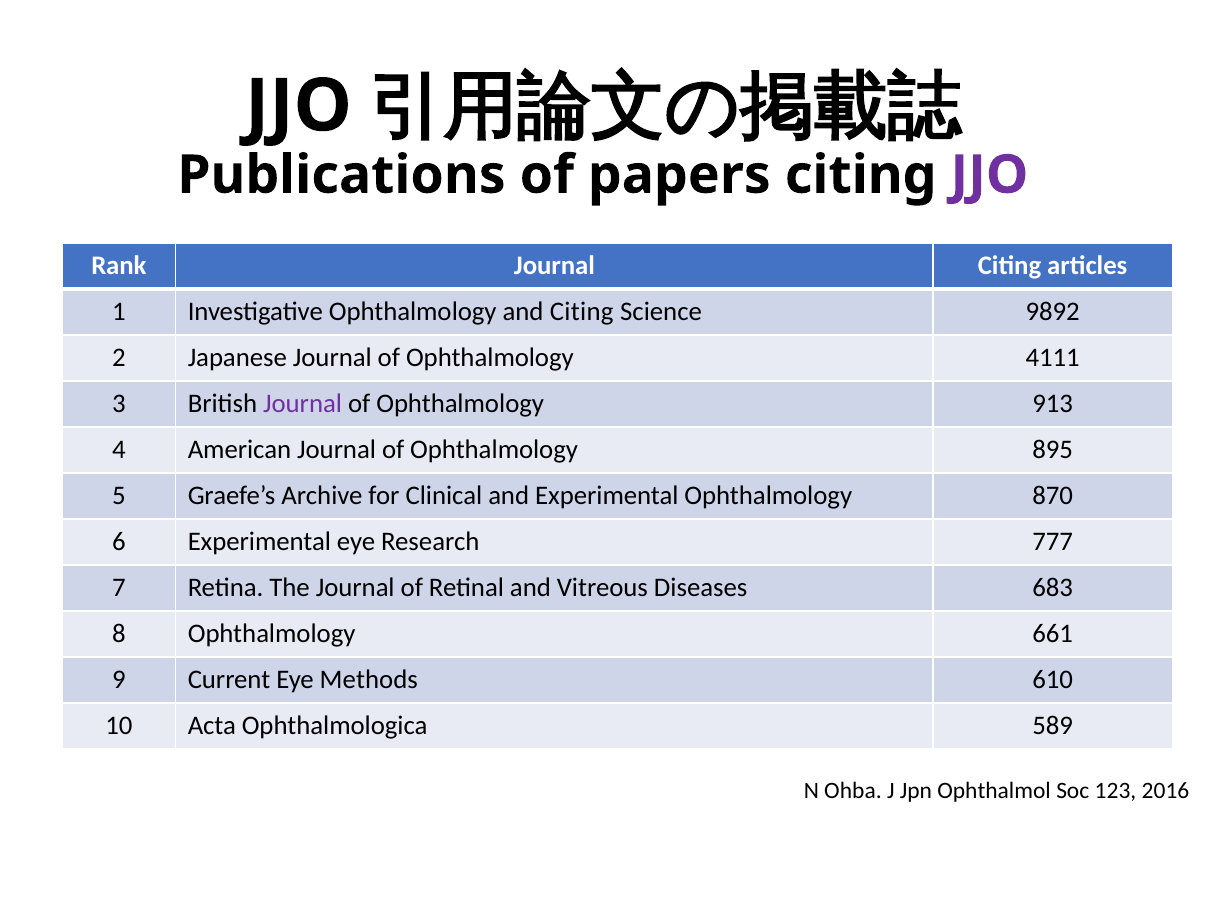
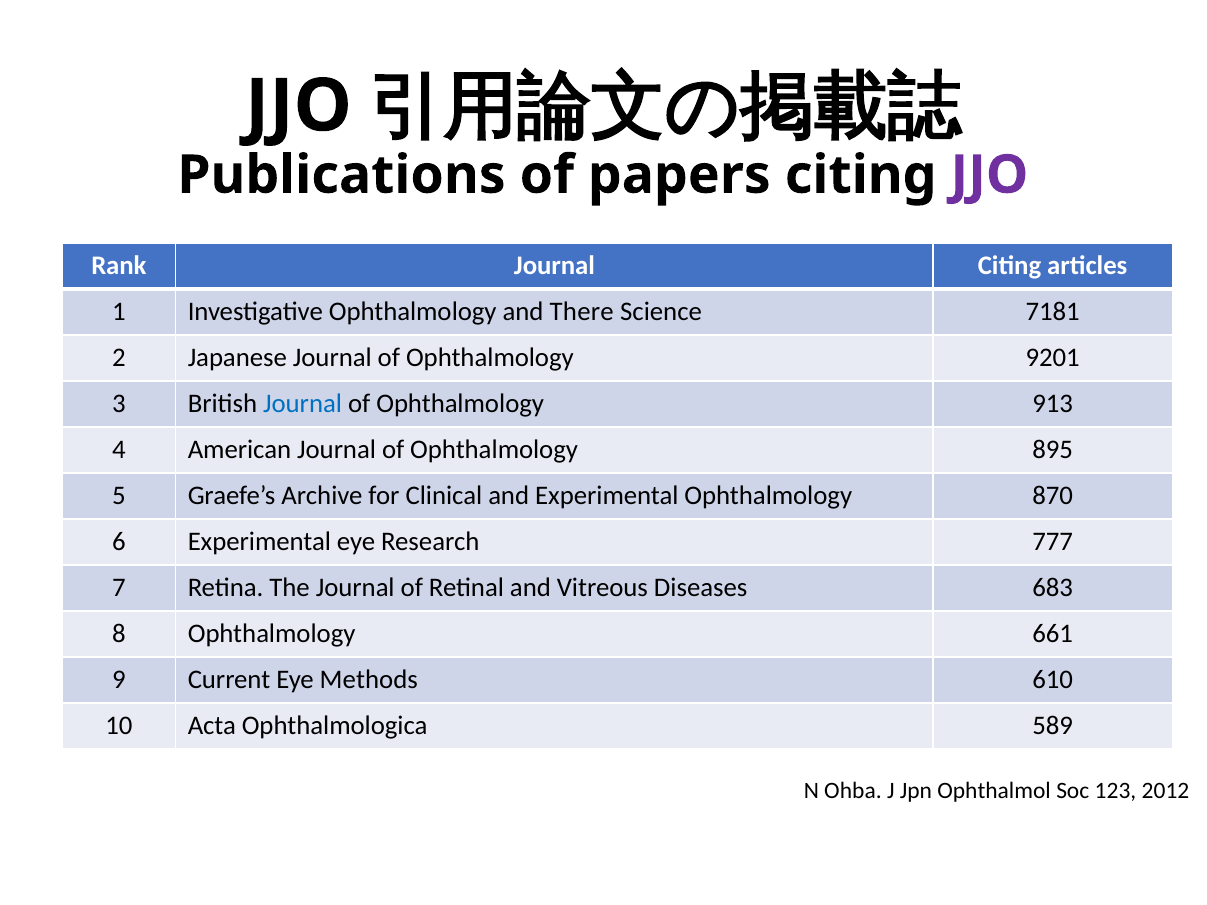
and Citing: Citing -> There
9892: 9892 -> 7181
4111: 4111 -> 9201
Journal at (303, 404) colour: purple -> blue
2016: 2016 -> 2012
